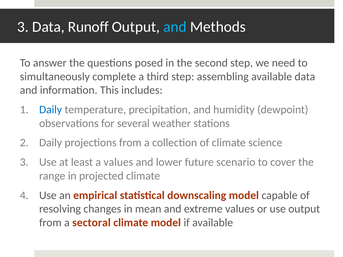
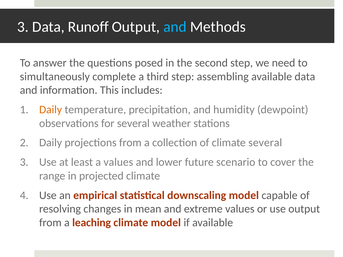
Daily at (51, 110) colour: blue -> orange
climate science: science -> several
sectoral: sectoral -> leaching
